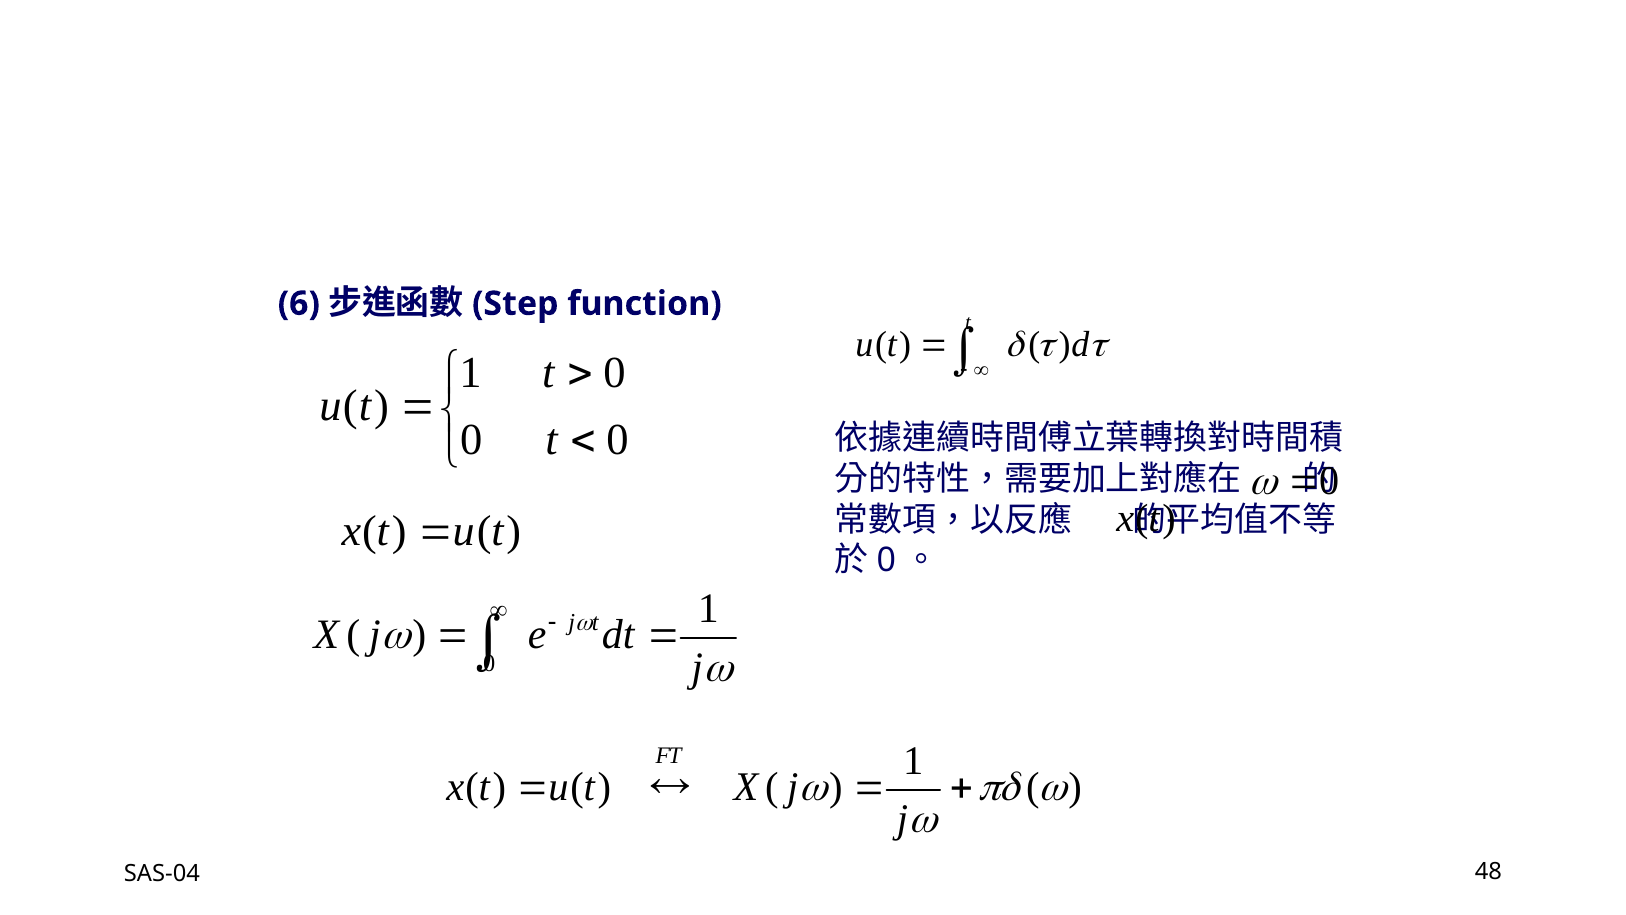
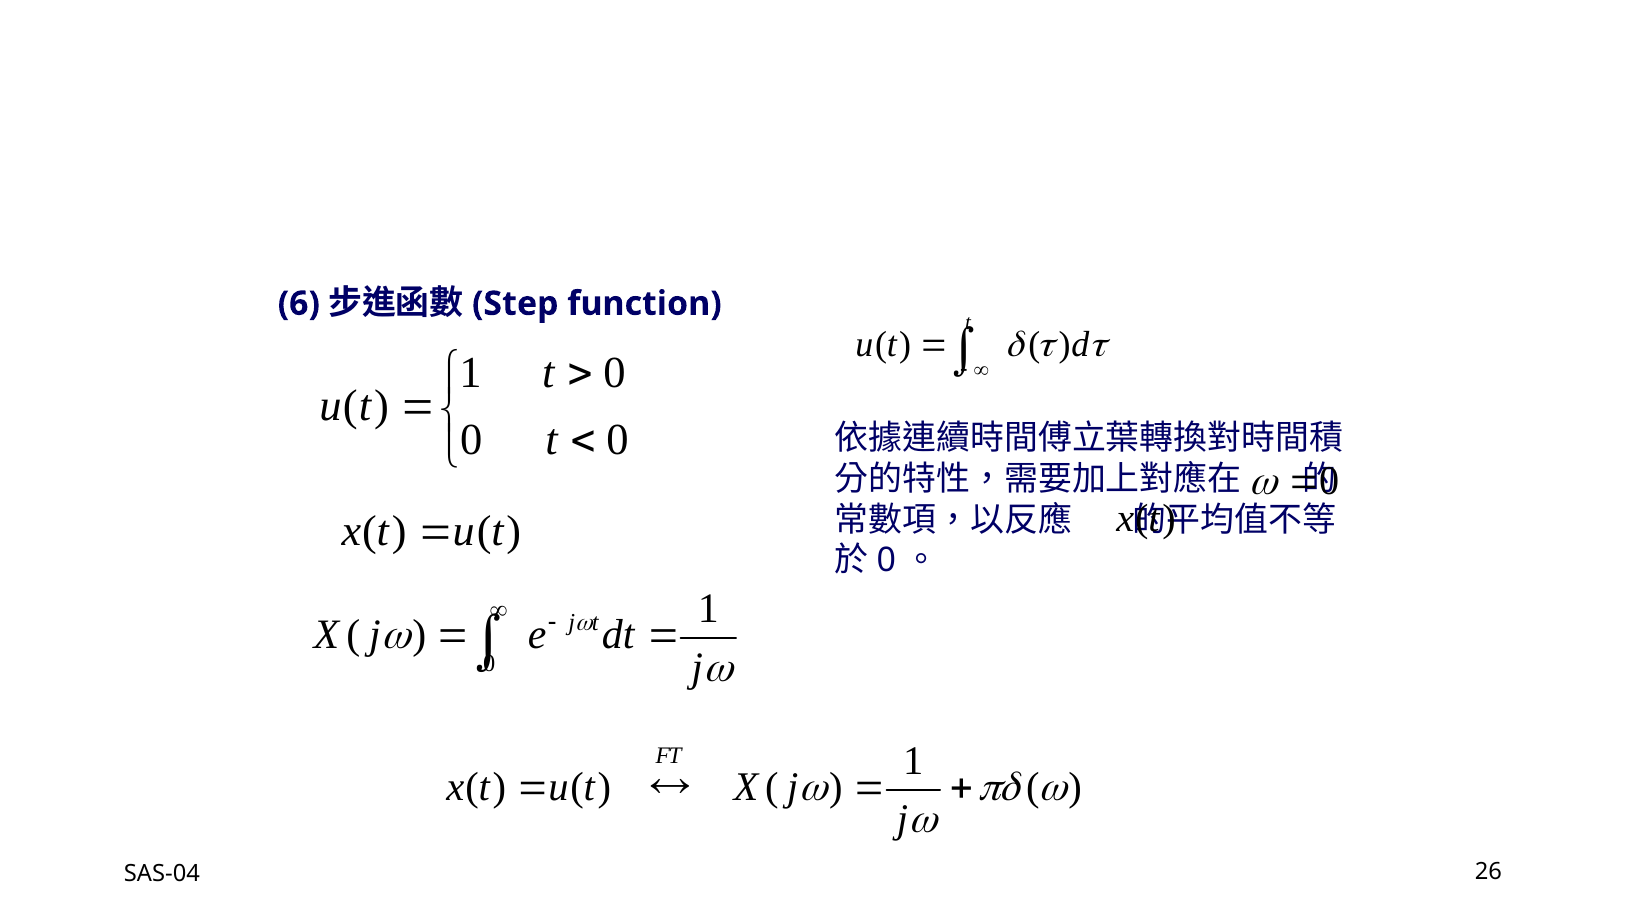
48: 48 -> 26
